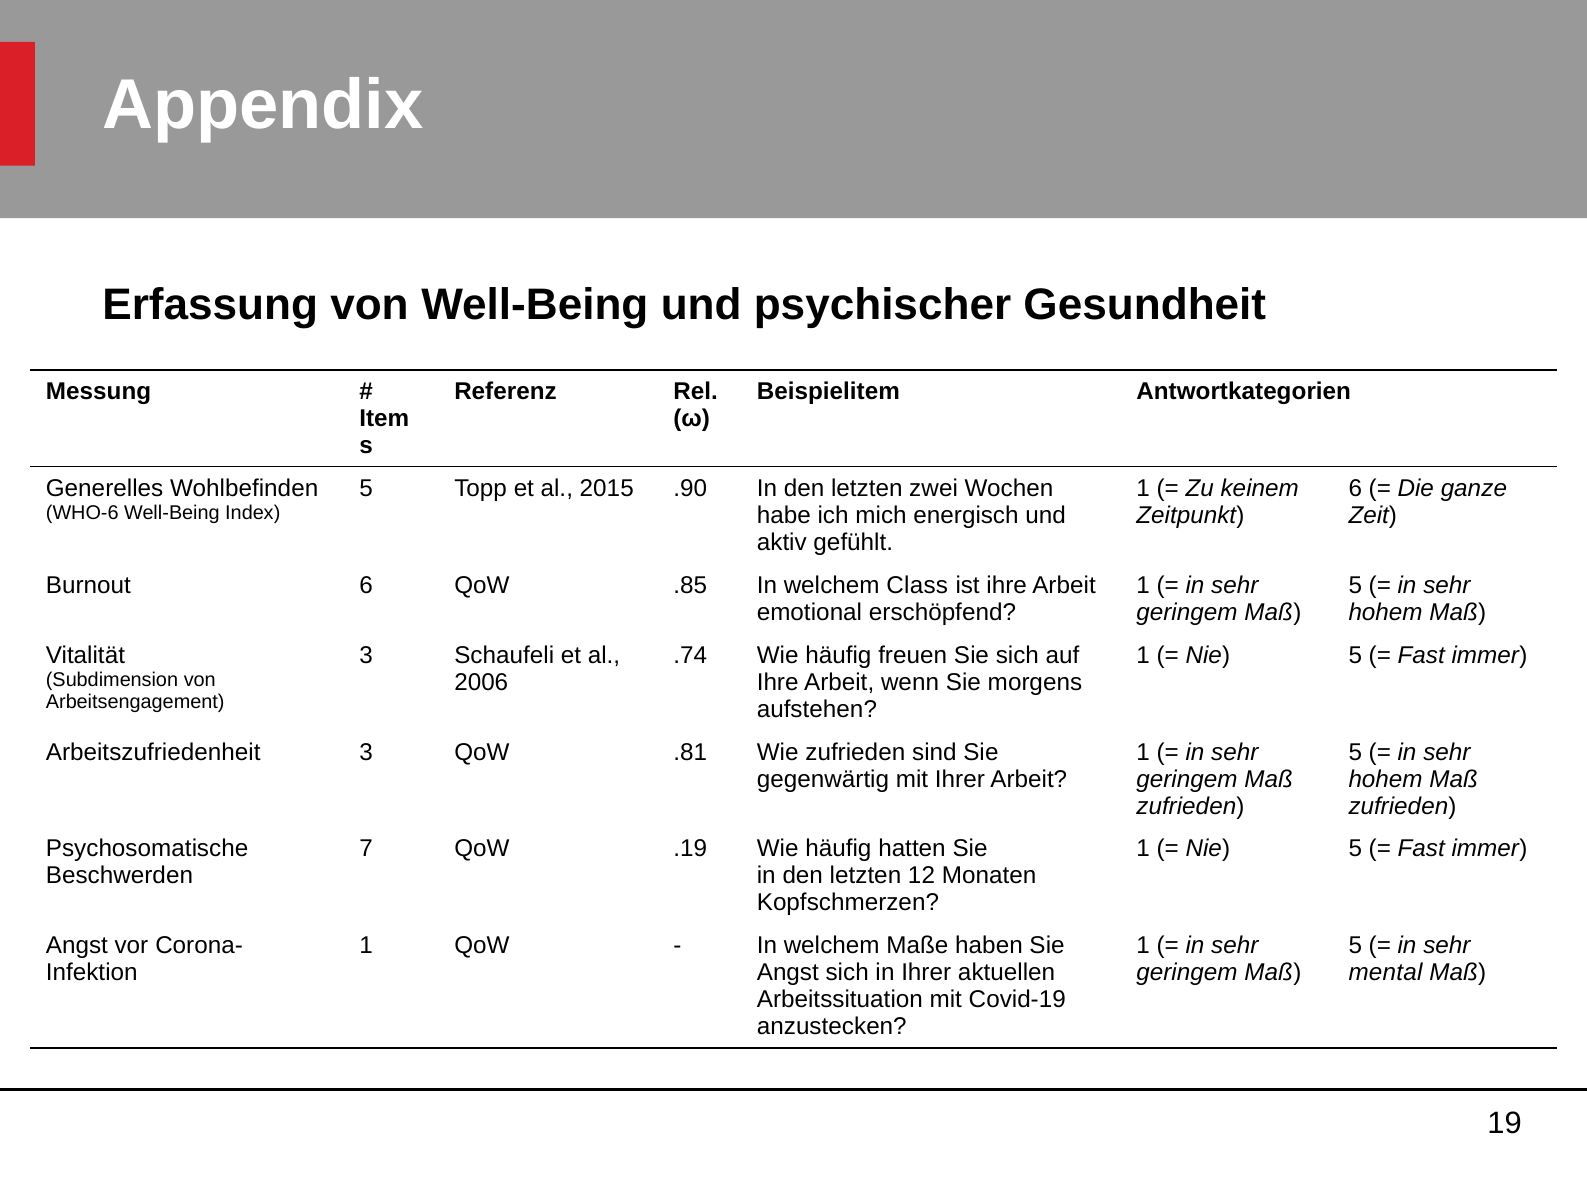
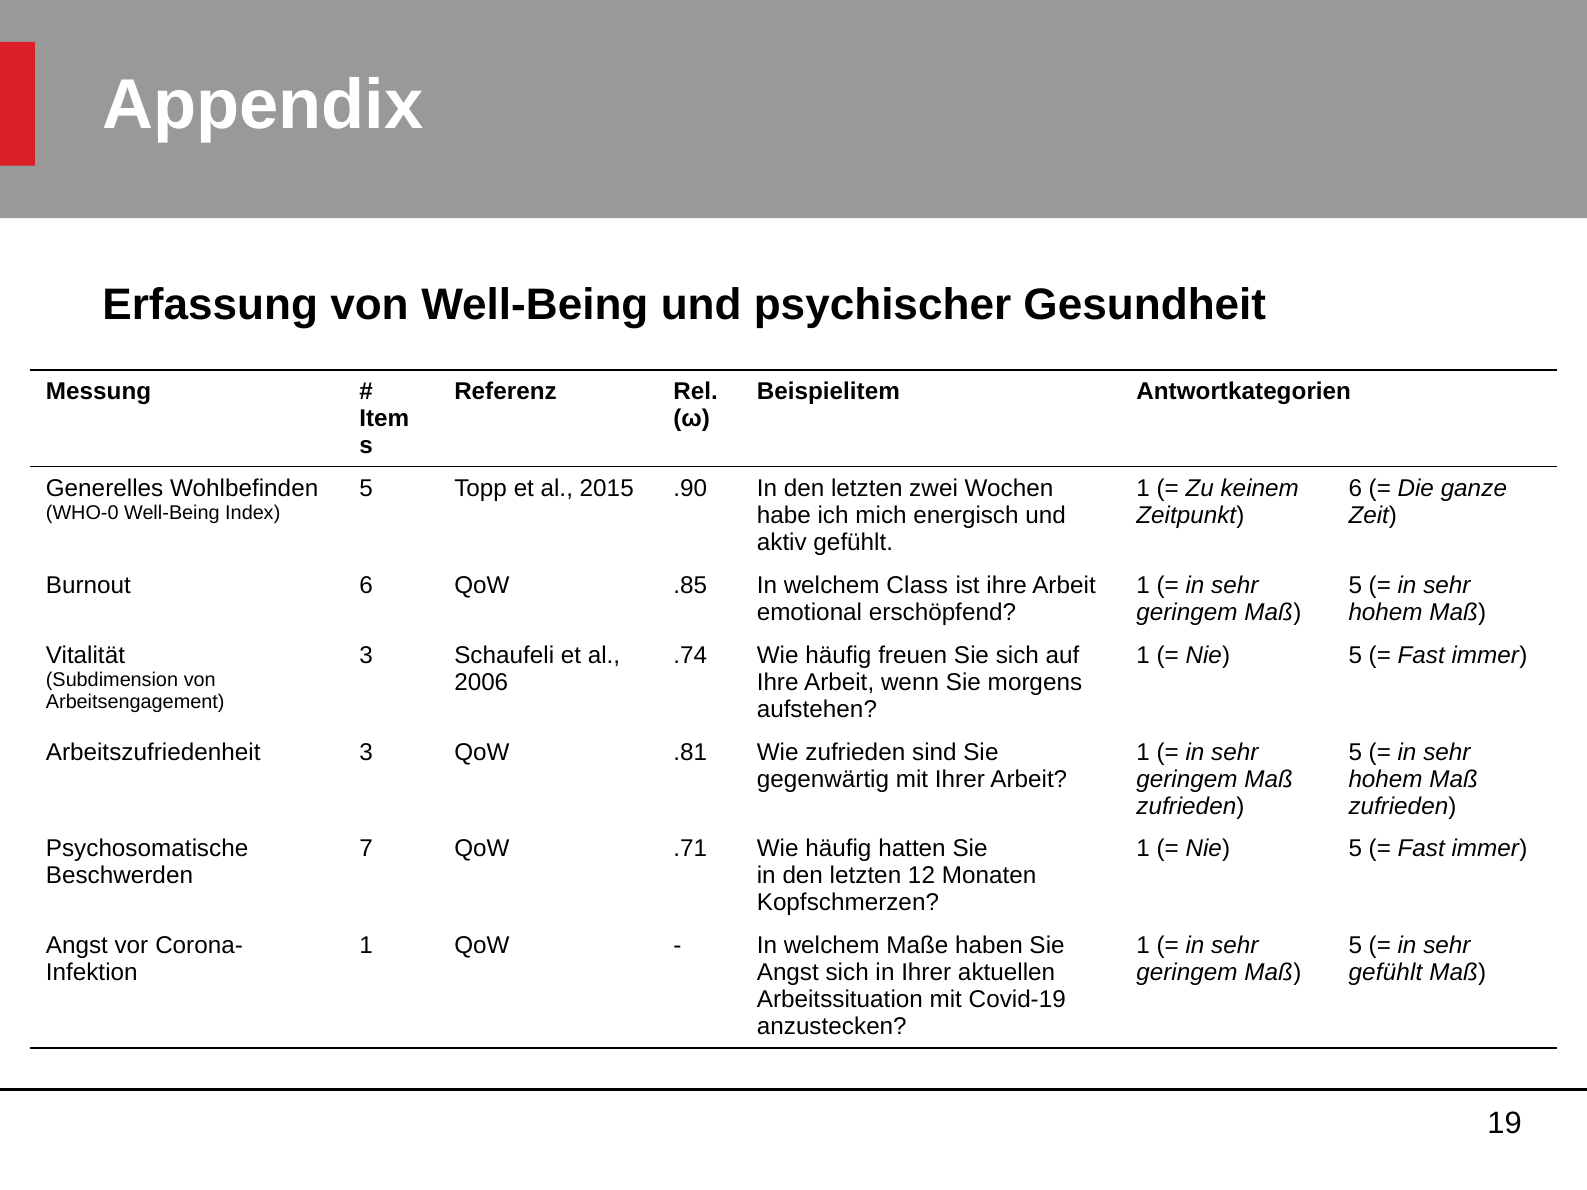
WHO-6: WHO-6 -> WHO-0
.19: .19 -> .71
mental at (1385, 973): mental -> gefühlt
